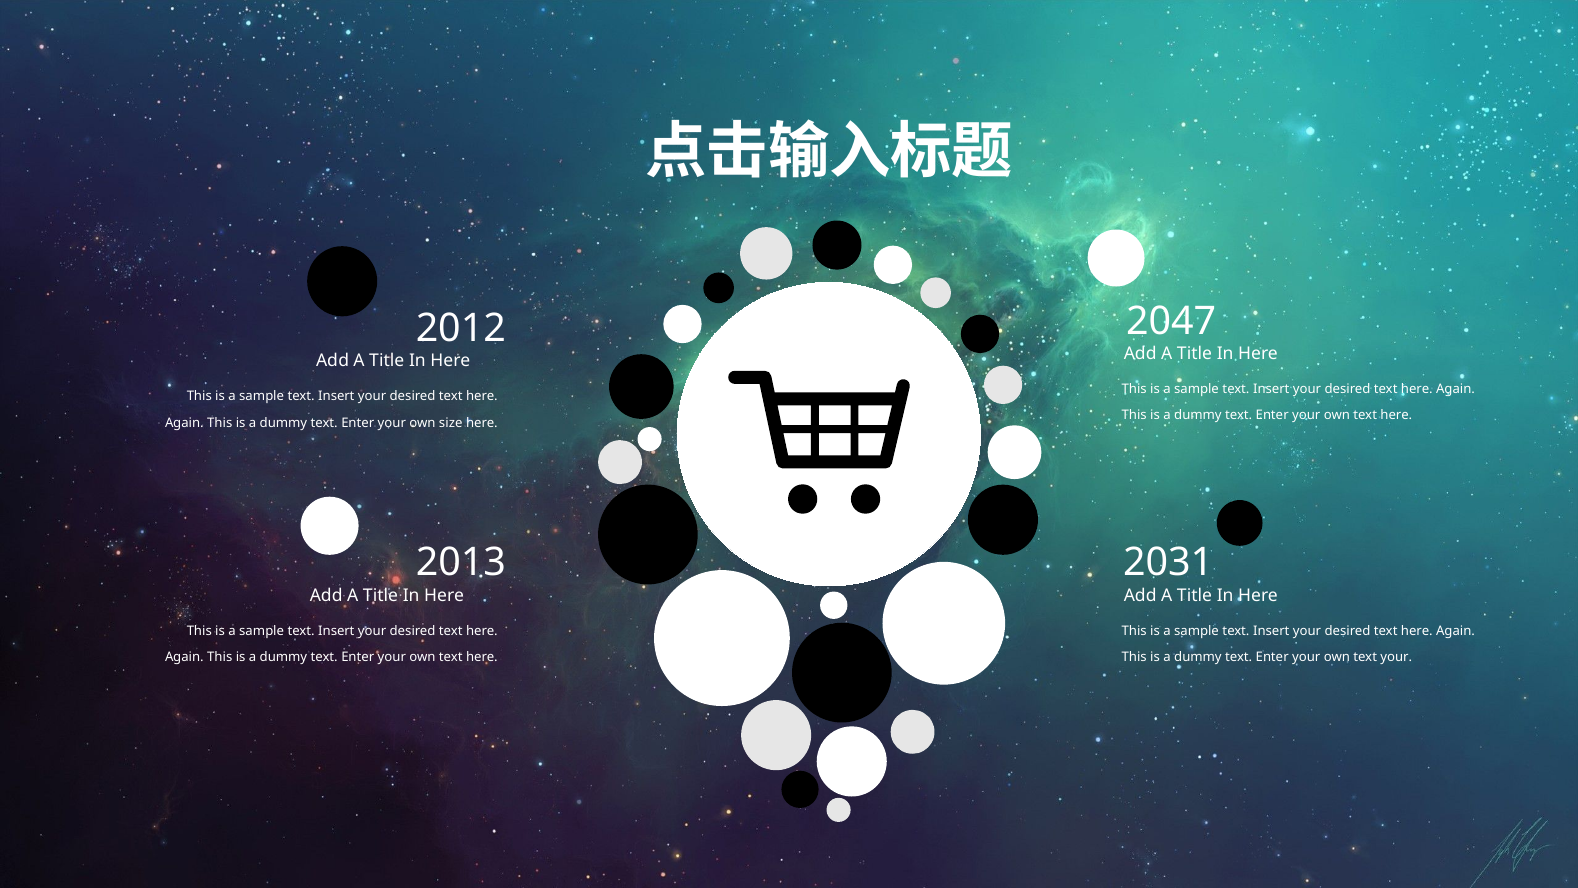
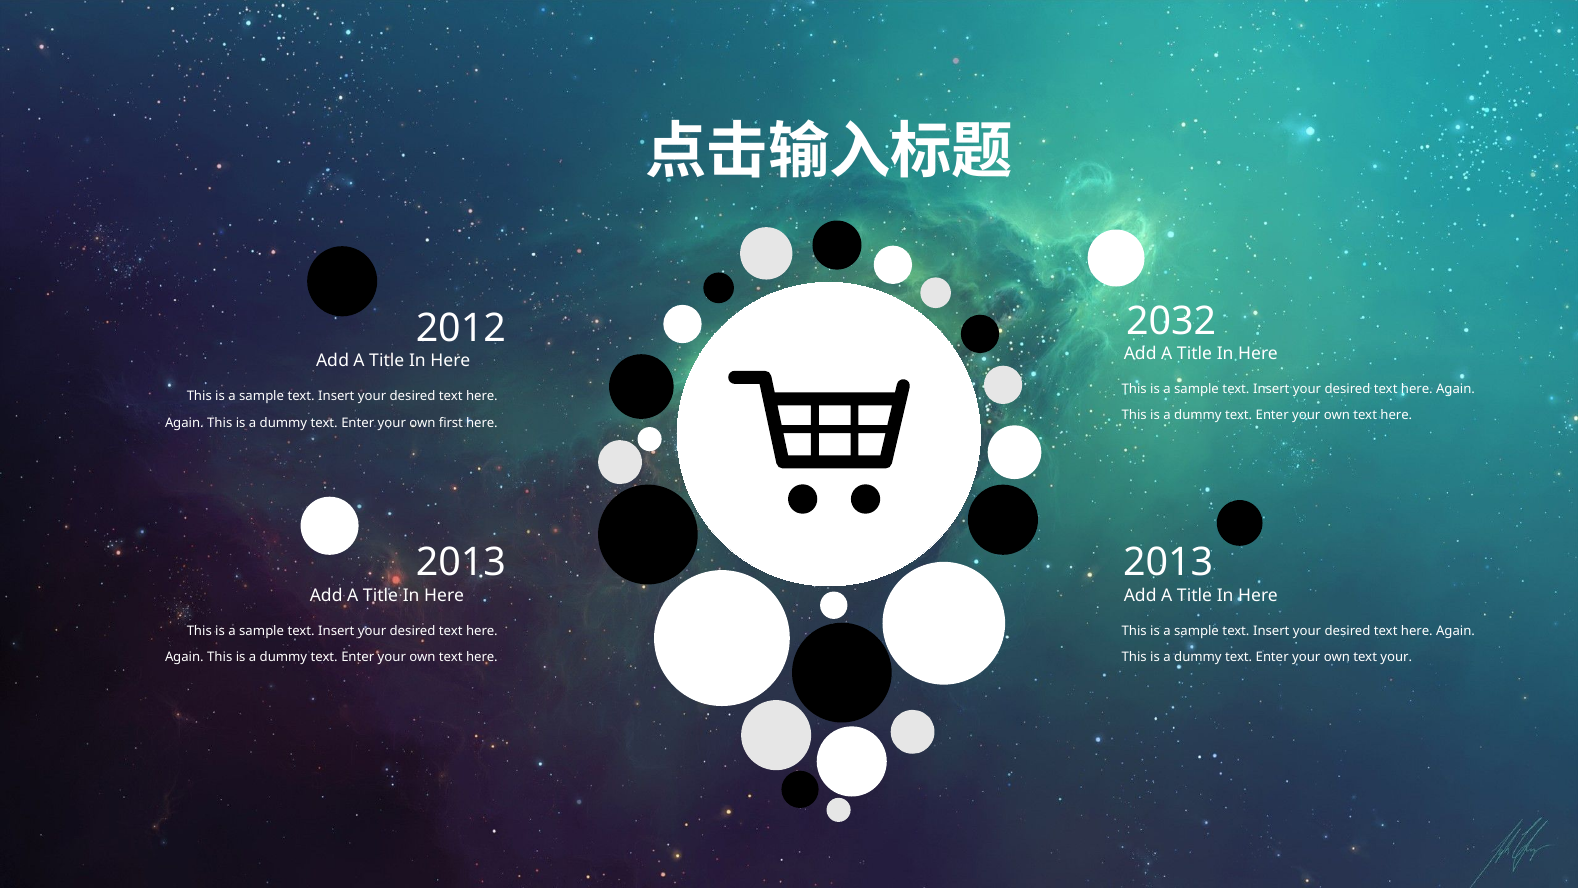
2047: 2047 -> 2032
size: size -> first
2031 at (1168, 563): 2031 -> 2013
